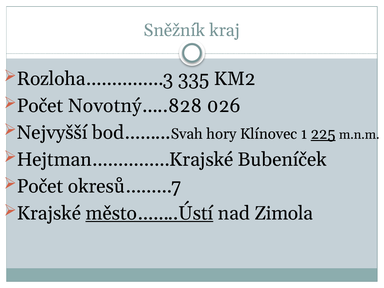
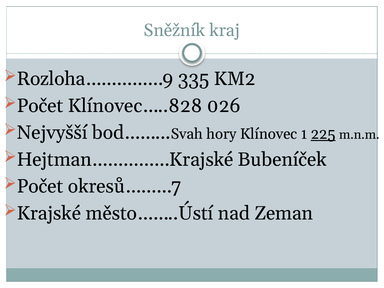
Rozloha……………3: Rozloha……………3 -> Rozloha……………9
Novotný…..828: Novotný…..828 -> Klínovec…..828
město……..Ústí underline: present -> none
Zimola: Zimola -> Zeman
